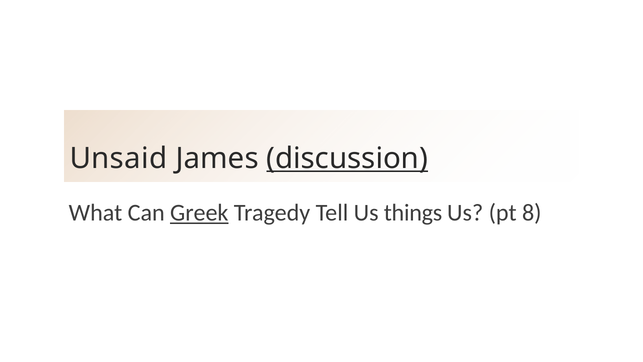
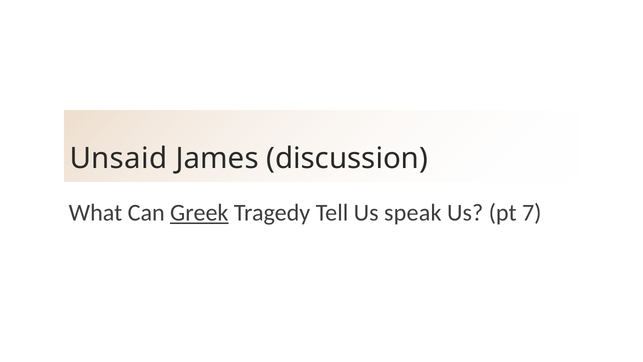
discussion underline: present -> none
things: things -> speak
8: 8 -> 7
